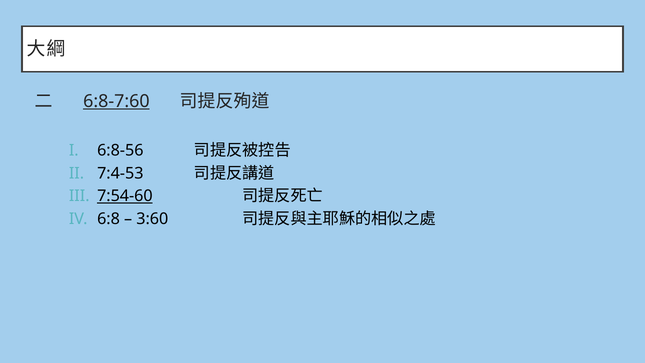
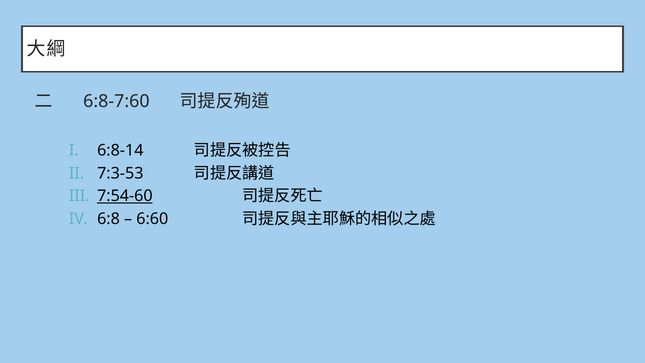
6:8-7:60 underline: present -> none
6:8-56: 6:8-56 -> 6:8-14
7:4-53: 7:4-53 -> 7:3-53
3:60: 3:60 -> 6:60
